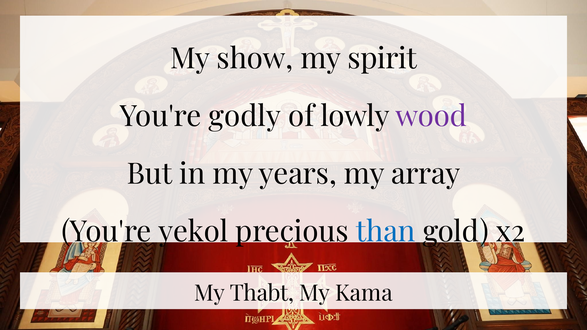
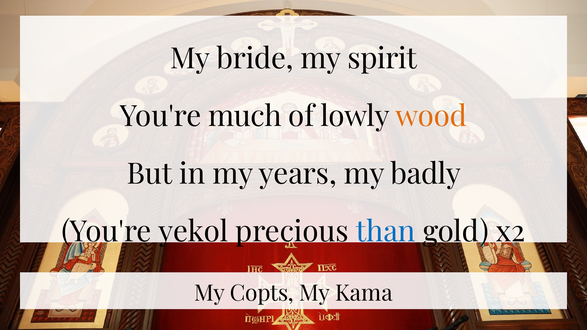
show: show -> bride
godly: godly -> much
wood colour: purple -> orange
array: array -> badly
Thabt: Thabt -> Copts
